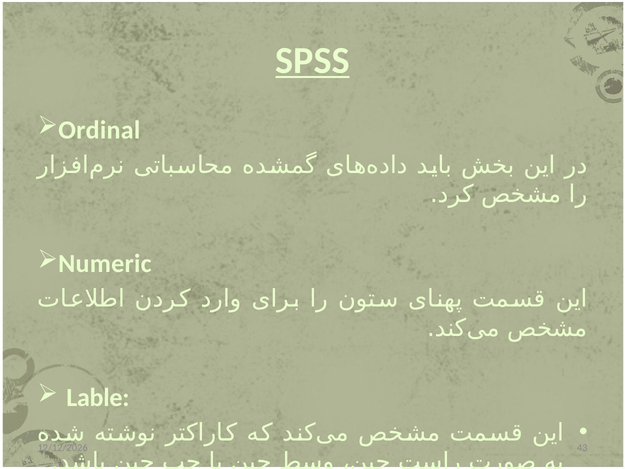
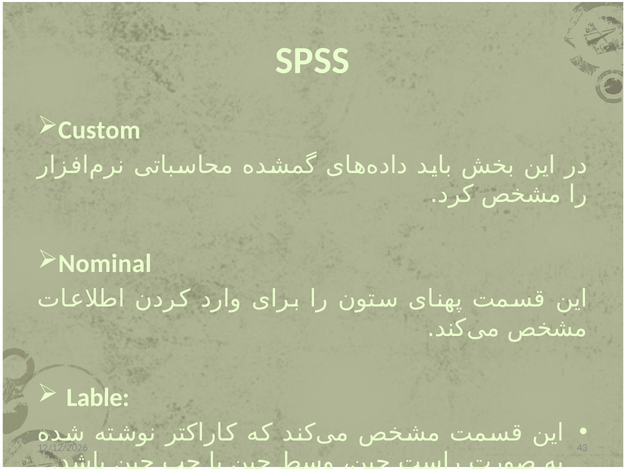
SPSS underline: present -> none
Ordinal: Ordinal -> Custom
Numeric: Numeric -> Nominal
